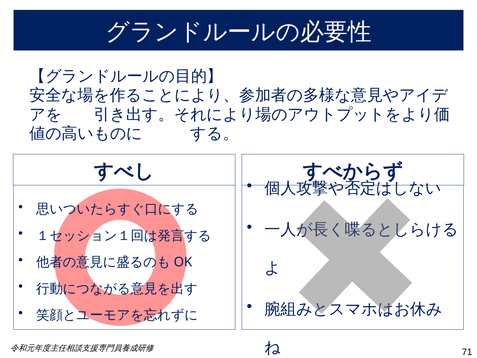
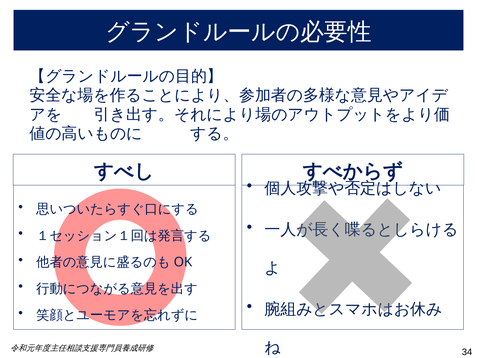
71: 71 -> 34
